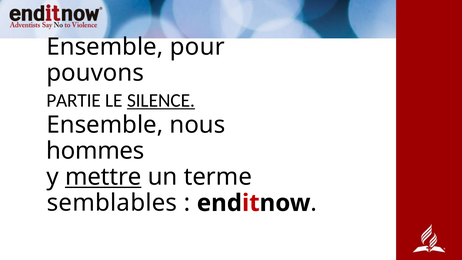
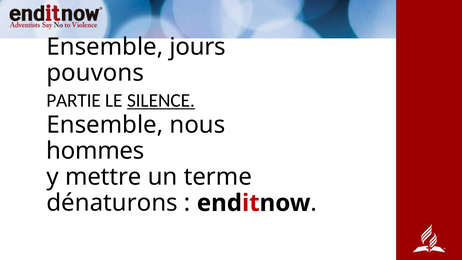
pour: pour -> jours
mettre underline: present -> none
semblables: semblables -> dénaturons
